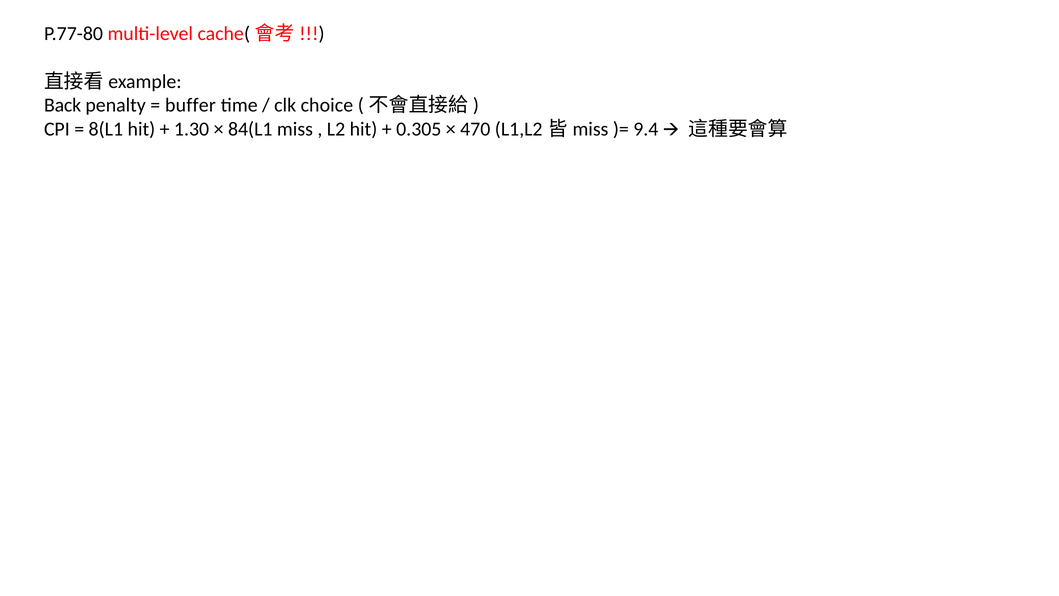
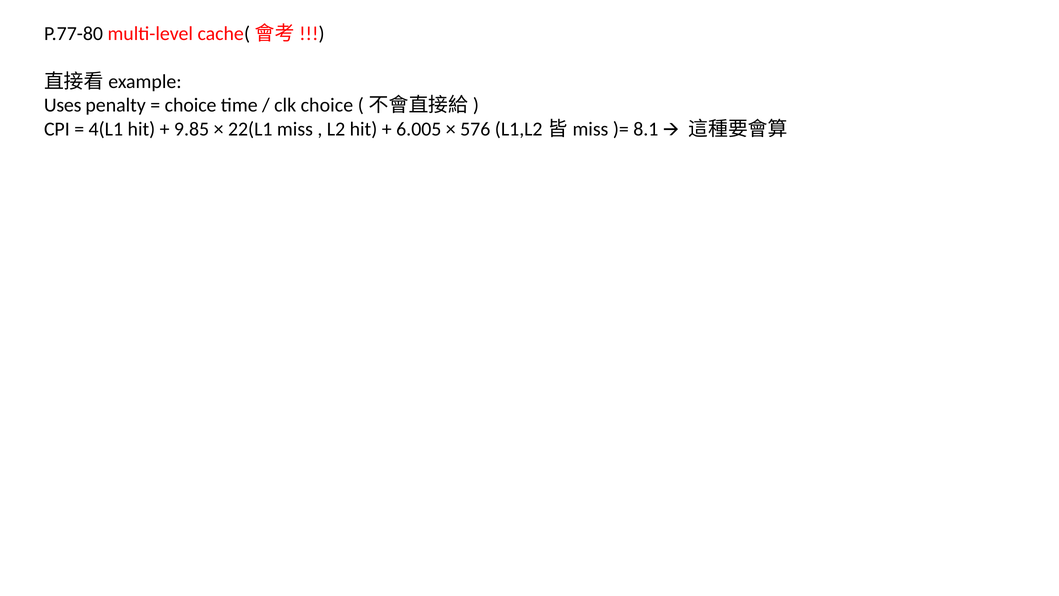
Back: Back -> Uses
buffer at (190, 105): buffer -> choice
8(L1: 8(L1 -> 4(L1
1.30: 1.30 -> 9.85
84(L1: 84(L1 -> 22(L1
0.305: 0.305 -> 6.005
470: 470 -> 576
9.4: 9.4 -> 8.1
